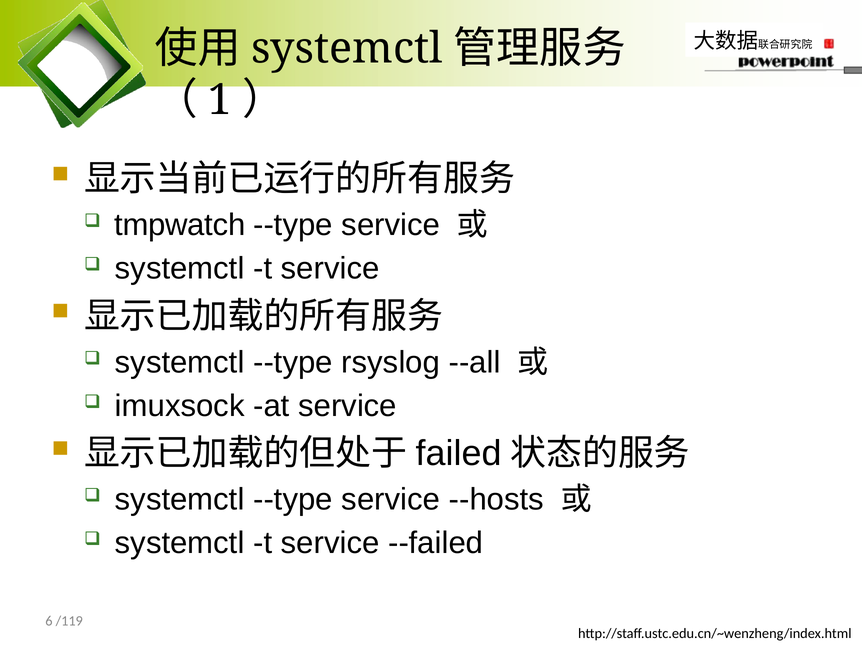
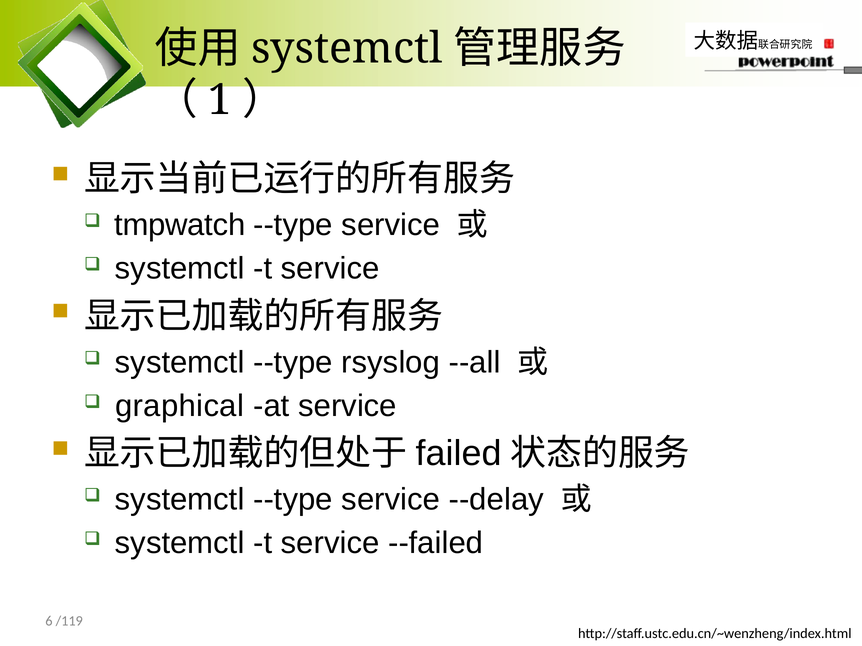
imuxsock: imuxsock -> graphical
--hosts: --hosts -> --delay
